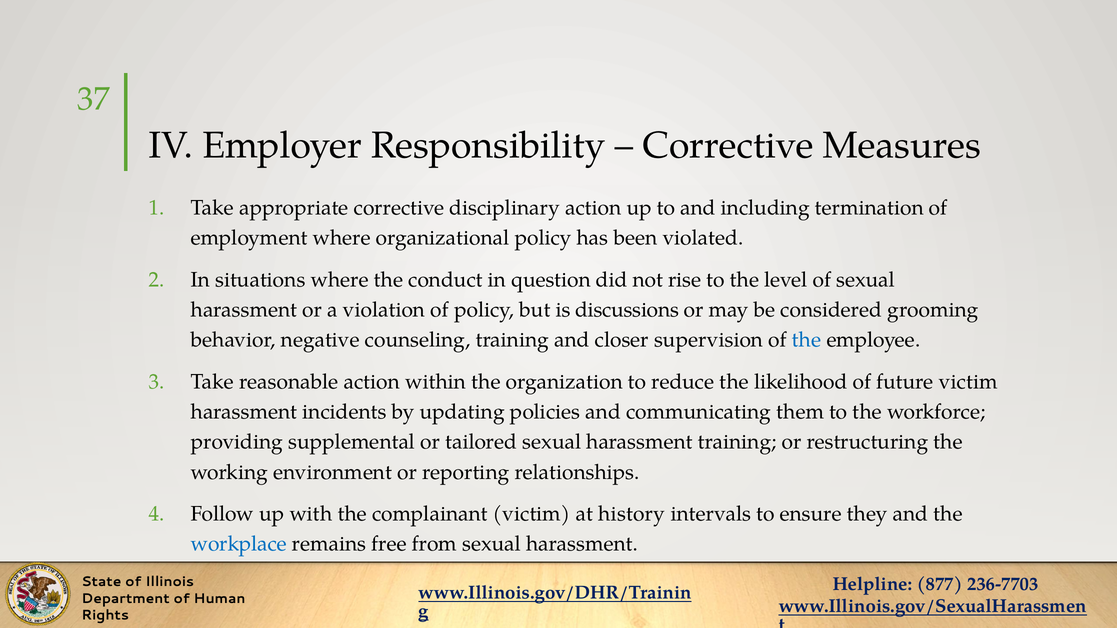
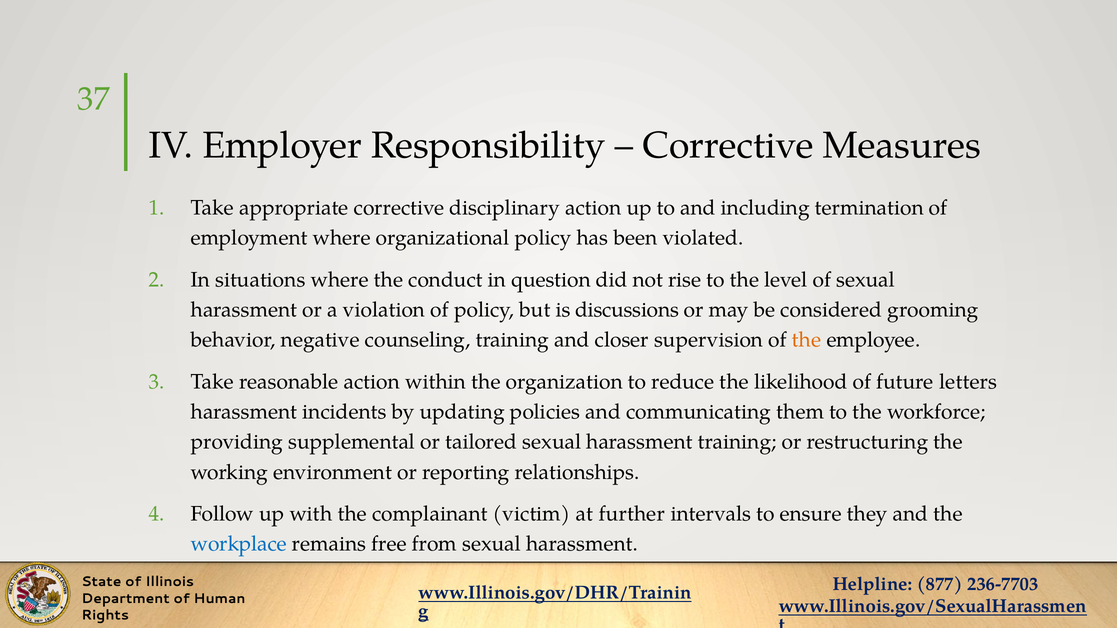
the at (807, 340) colour: blue -> orange
future victim: victim -> letters
history: history -> further
